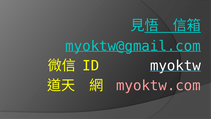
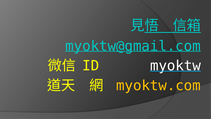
myoktw.com colour: pink -> yellow
